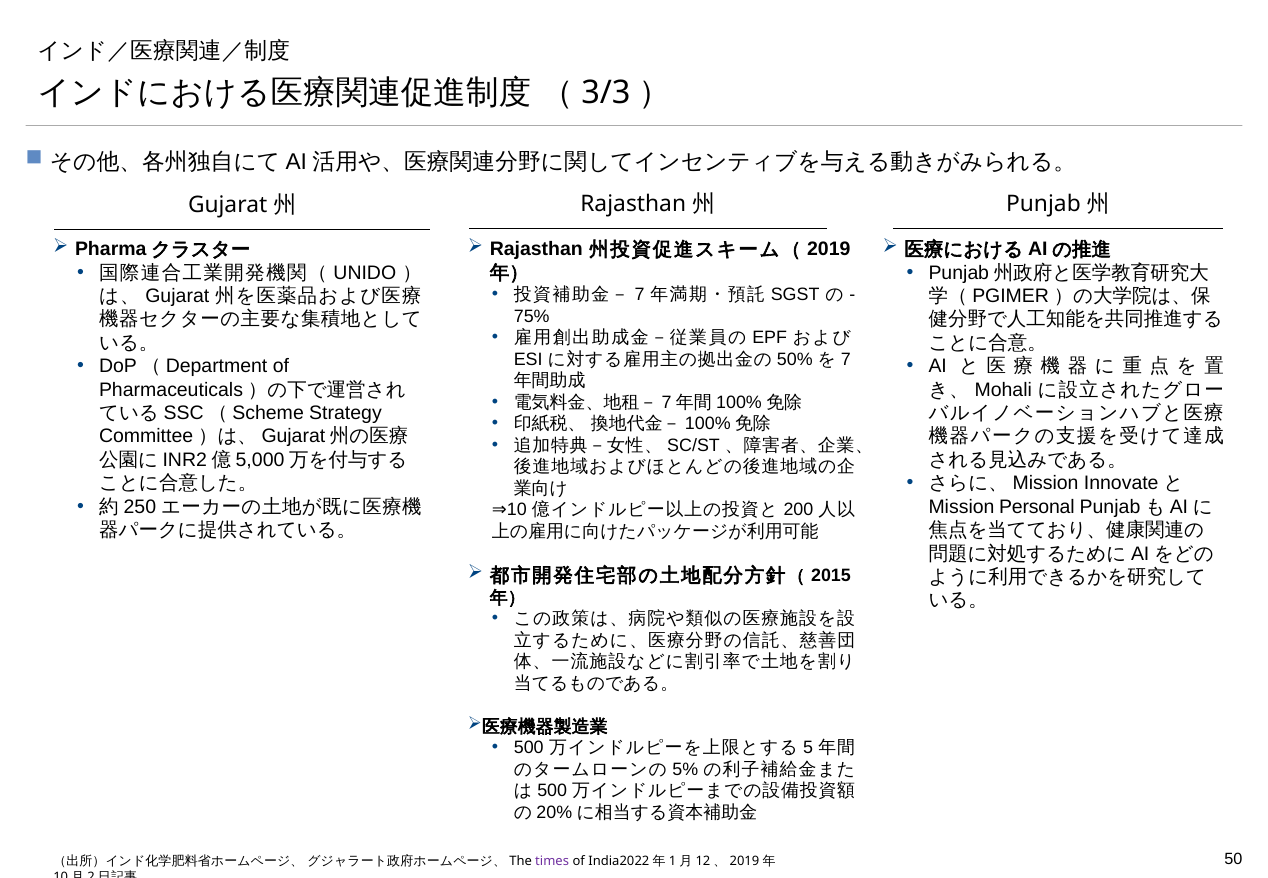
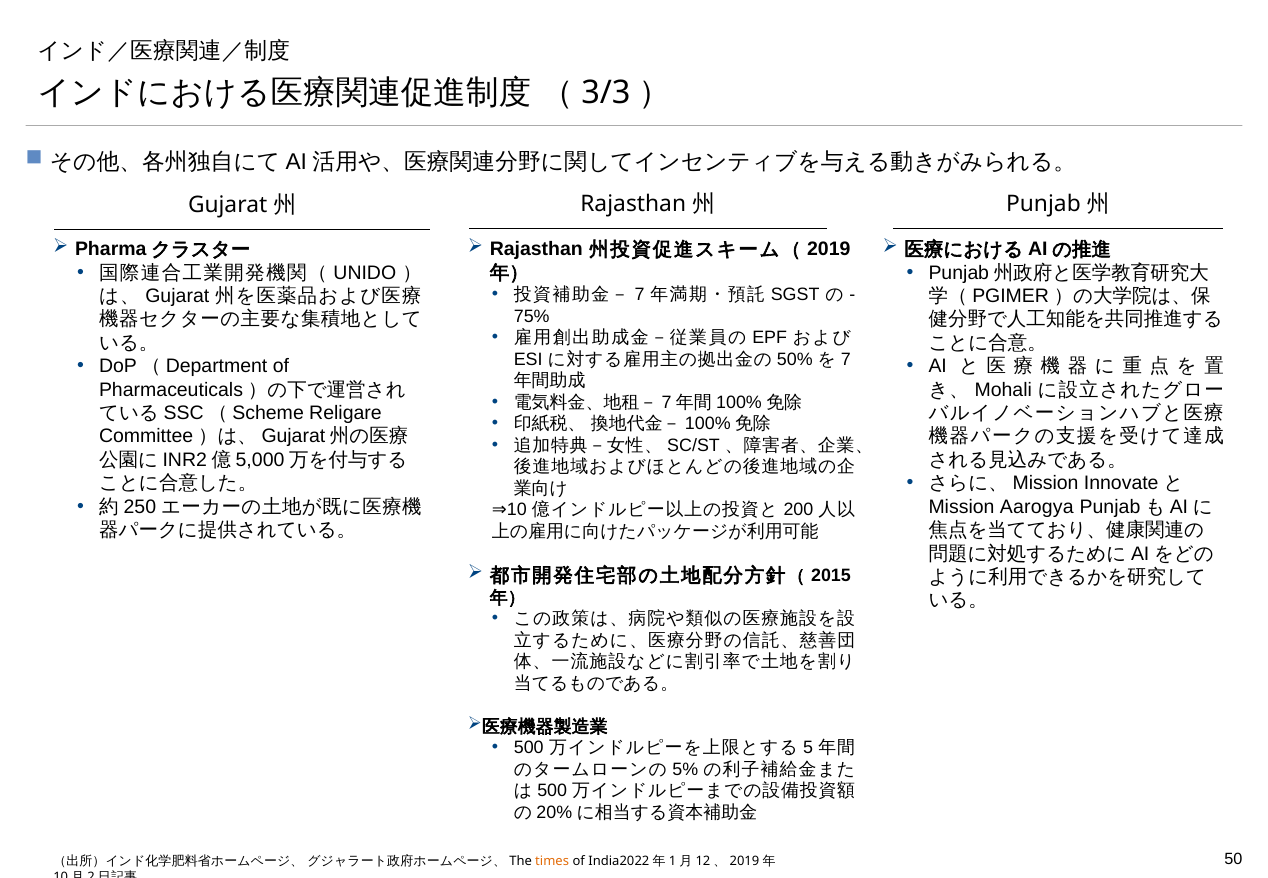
Strategy: Strategy -> Religare
Personal: Personal -> Aarogya
times colour: purple -> orange
